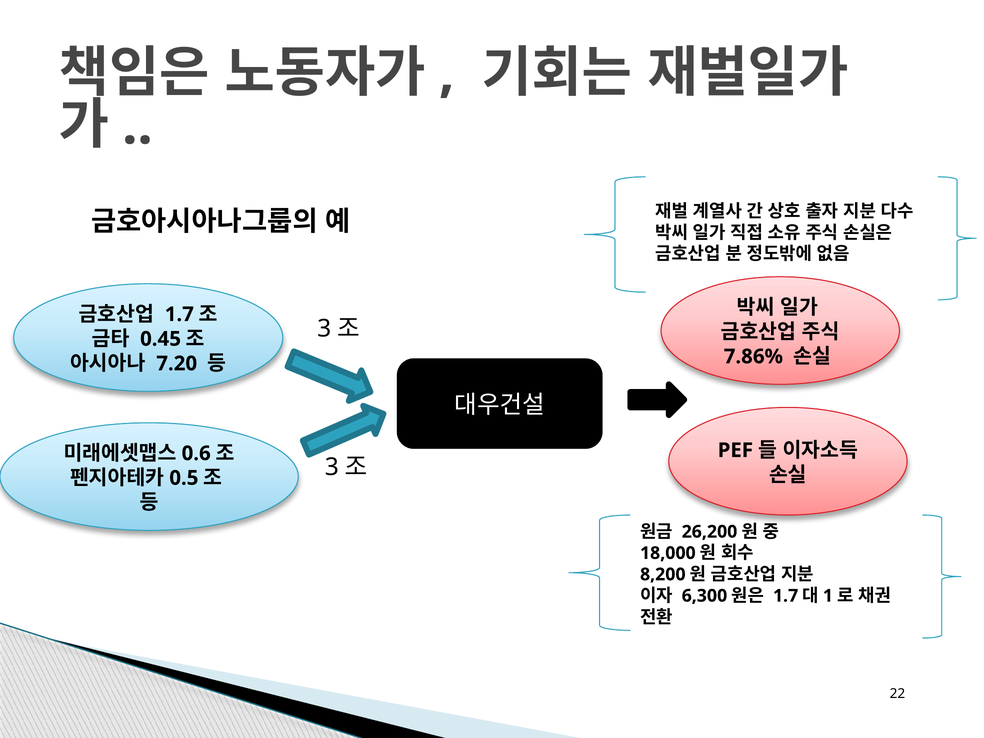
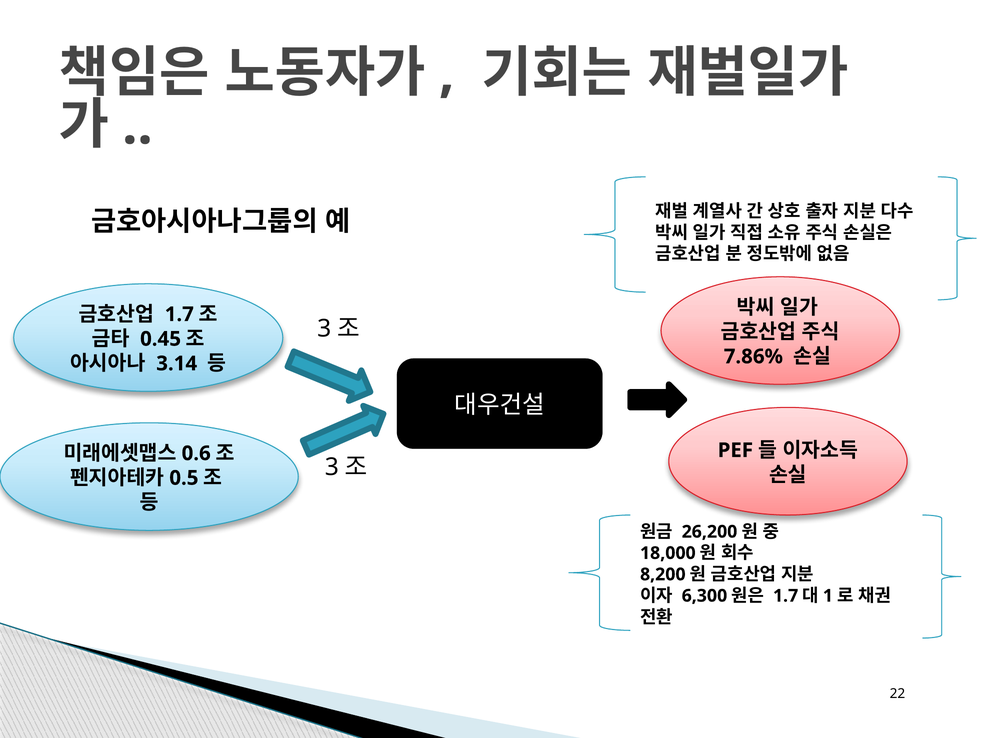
7.20: 7.20 -> 3.14
